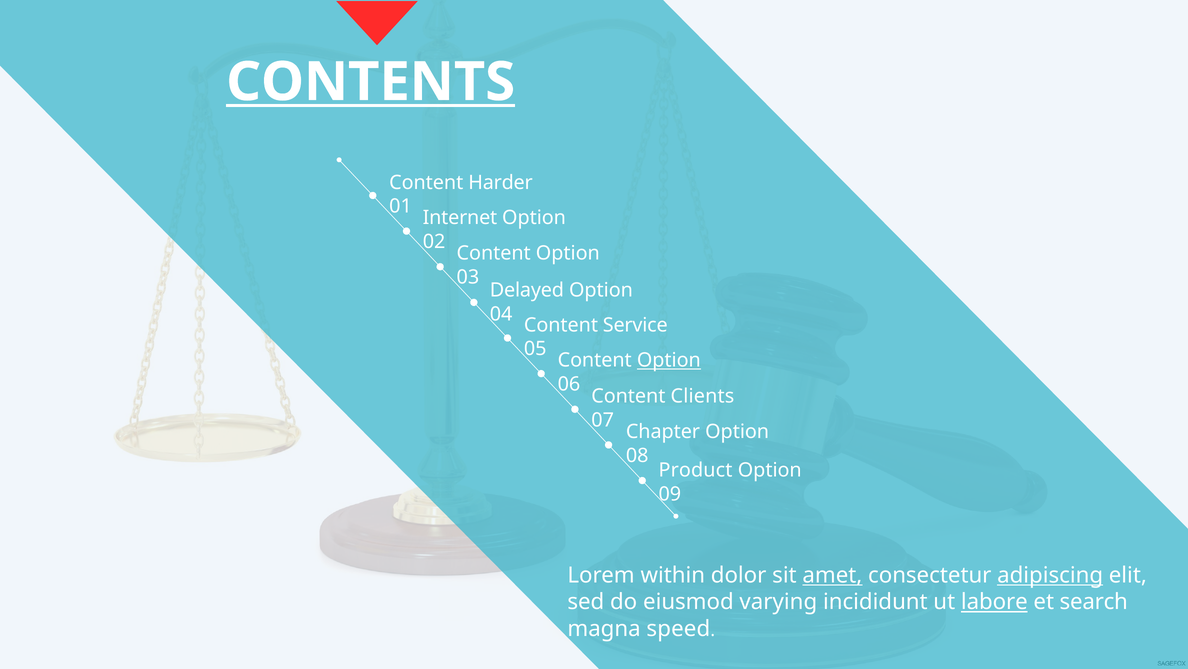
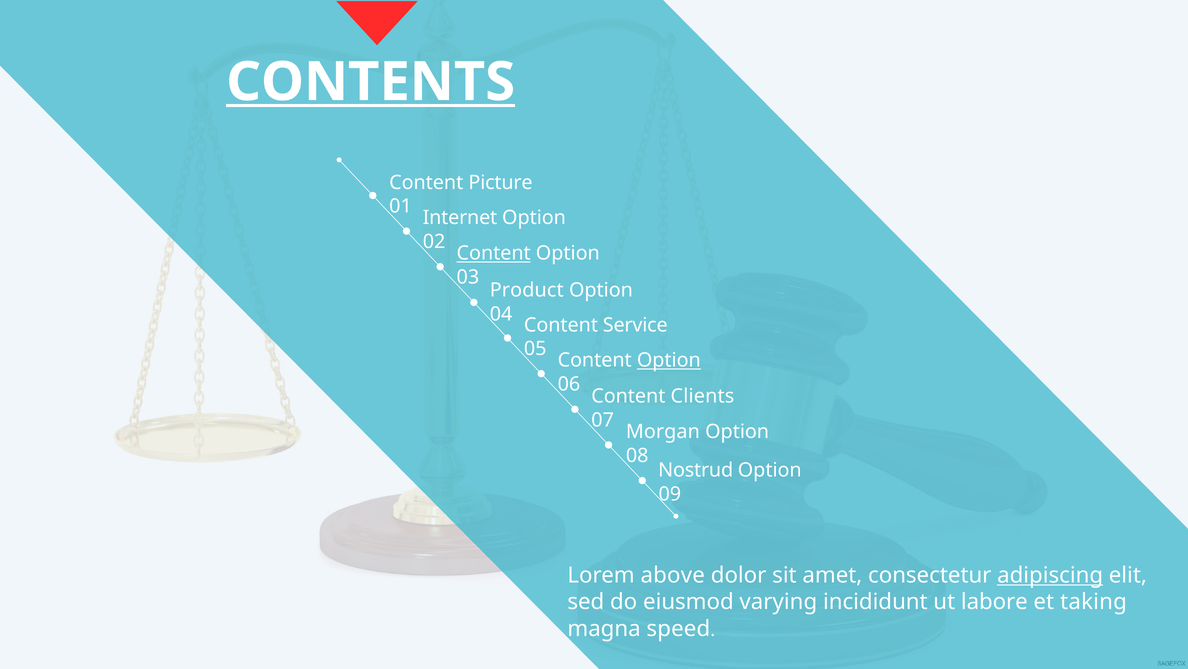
Harder: Harder -> Picture
Content at (494, 253) underline: none -> present
Delayed: Delayed -> Product
Chapter: Chapter -> Morgan
Product: Product -> Nostrud
within: within -> above
amet underline: present -> none
labore underline: present -> none
search: search -> taking
